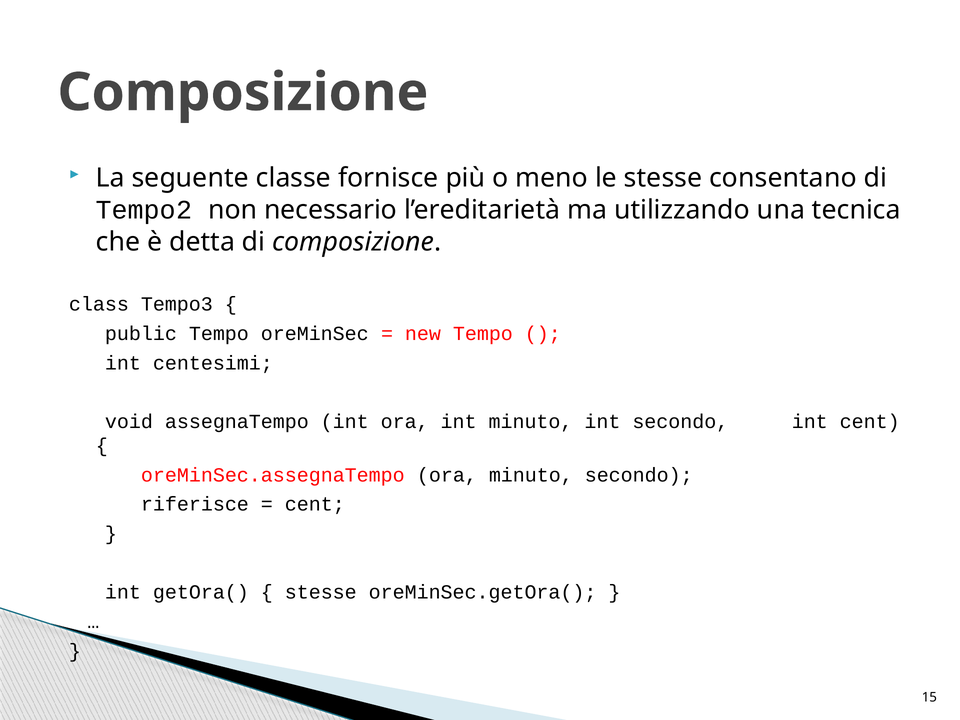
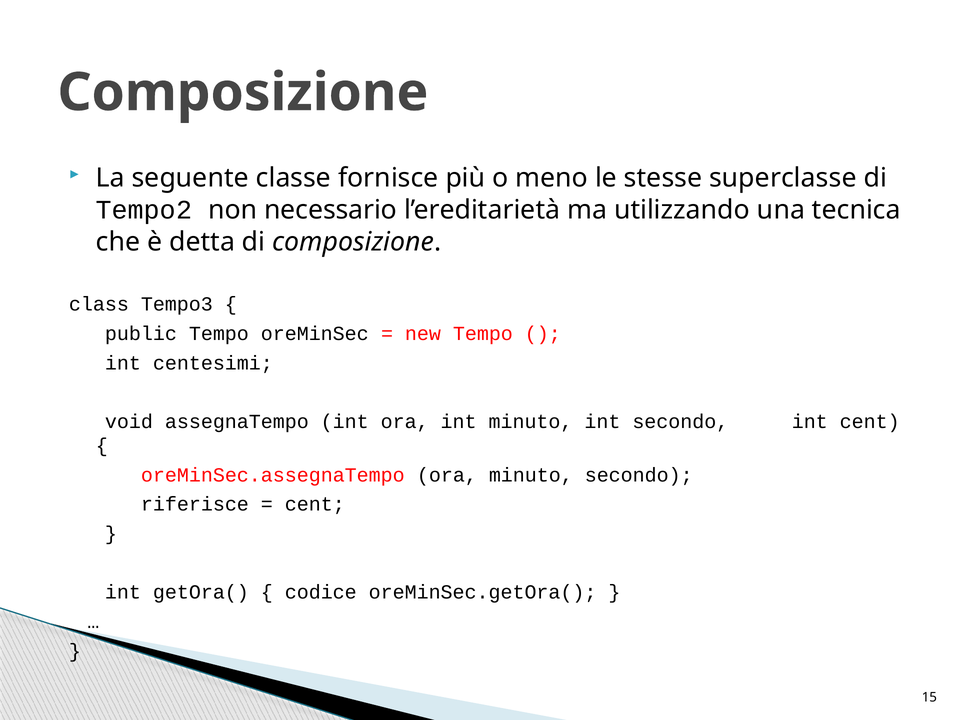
consentano: consentano -> superclasse
stesse at (321, 592): stesse -> codice
